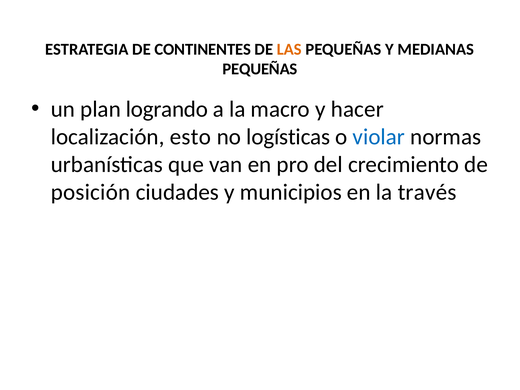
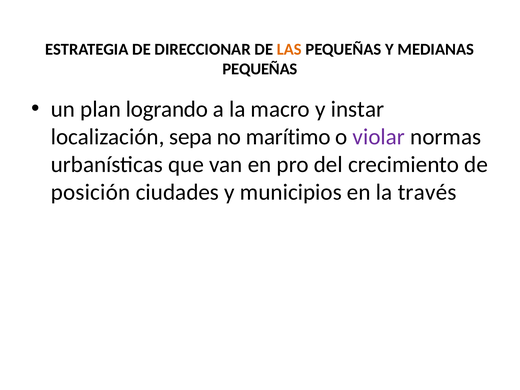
CONTINENTES: CONTINENTES -> DIRECCIONAR
hacer: hacer -> instar
esto: esto -> sepa
logísticas: logísticas -> marítimo
violar colour: blue -> purple
